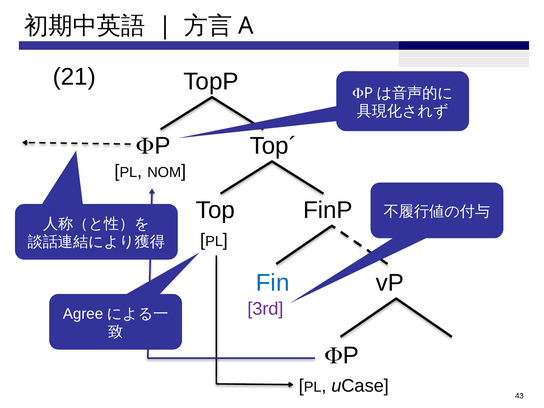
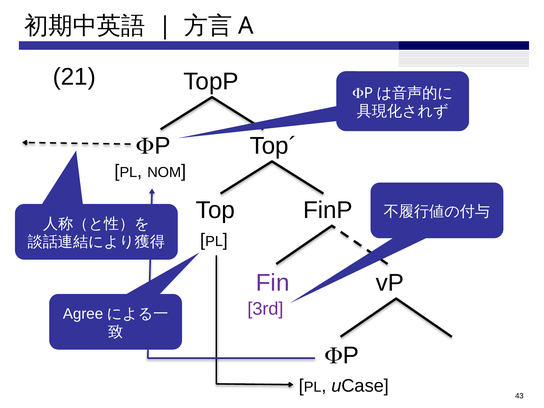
Fin colour: blue -> purple
